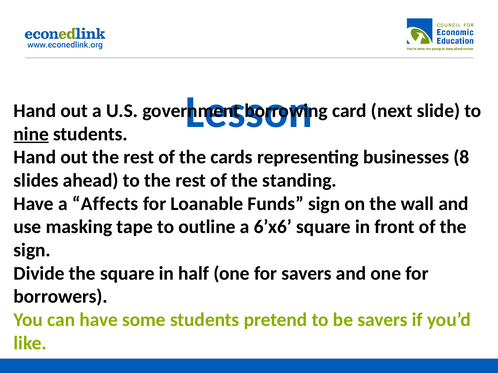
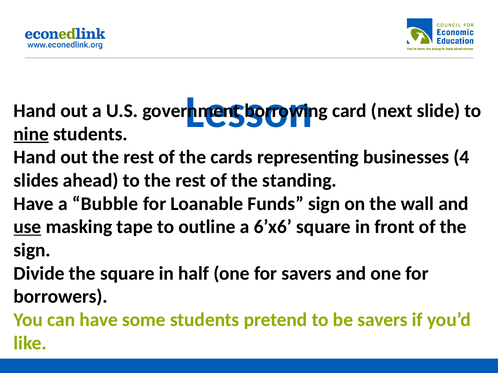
8: 8 -> 4
Affects: Affects -> Bubble
use underline: none -> present
